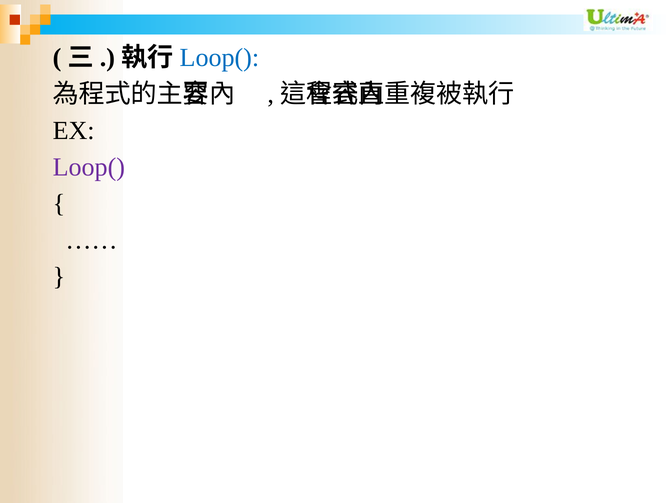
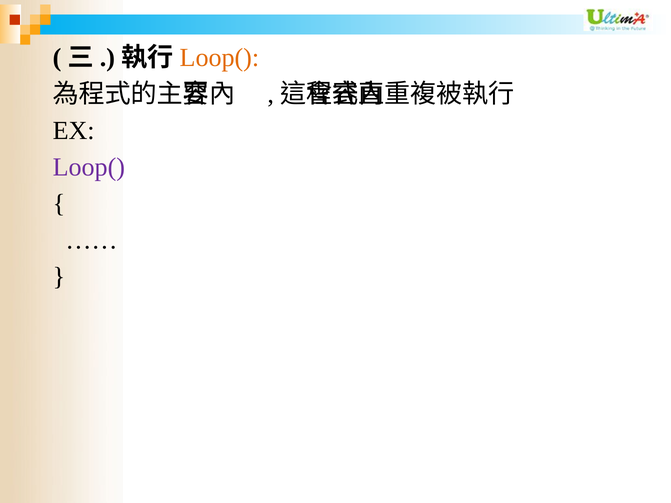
Loop( at (219, 58) colour: blue -> orange
